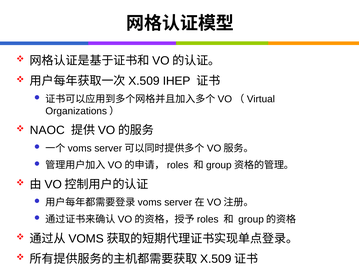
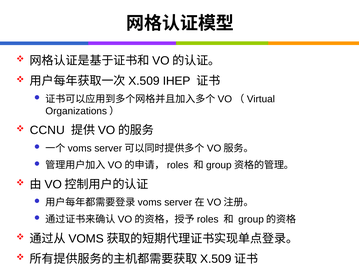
NAOC: NAOC -> CCNU
